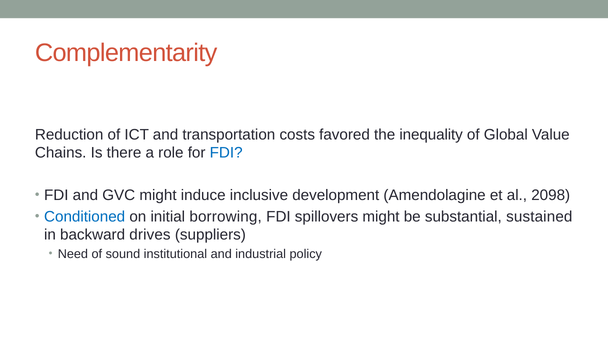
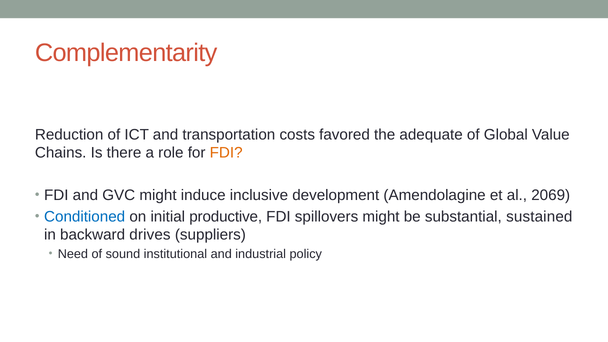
inequality: inequality -> adequate
FDI at (226, 153) colour: blue -> orange
2098: 2098 -> 2069
borrowing: borrowing -> productive
